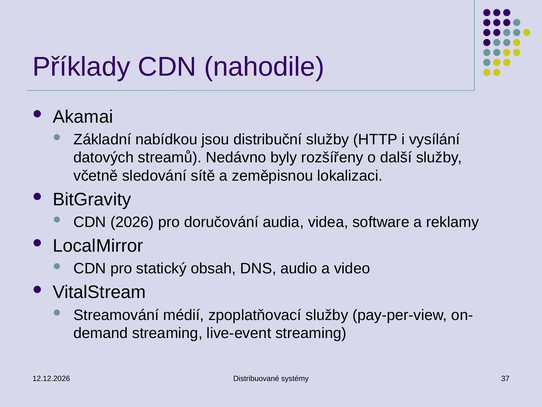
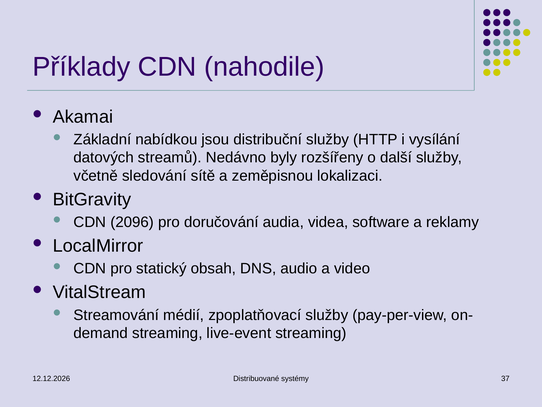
2026: 2026 -> 2096
